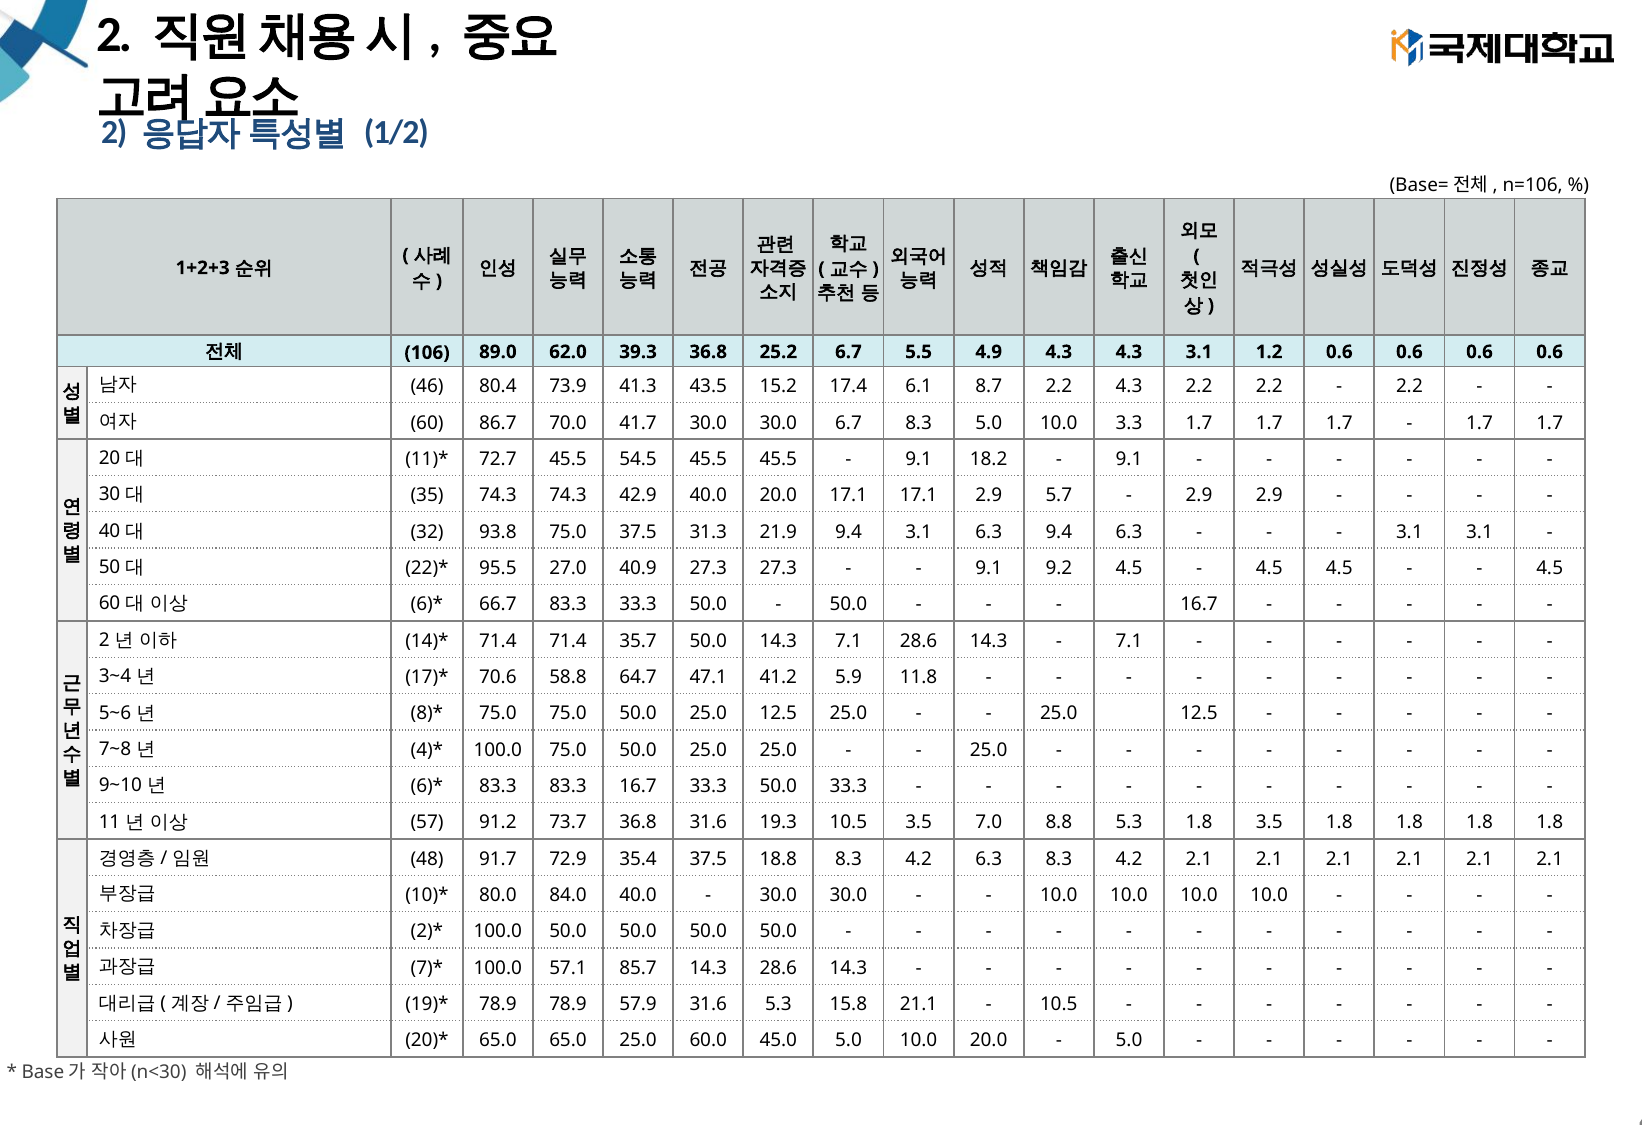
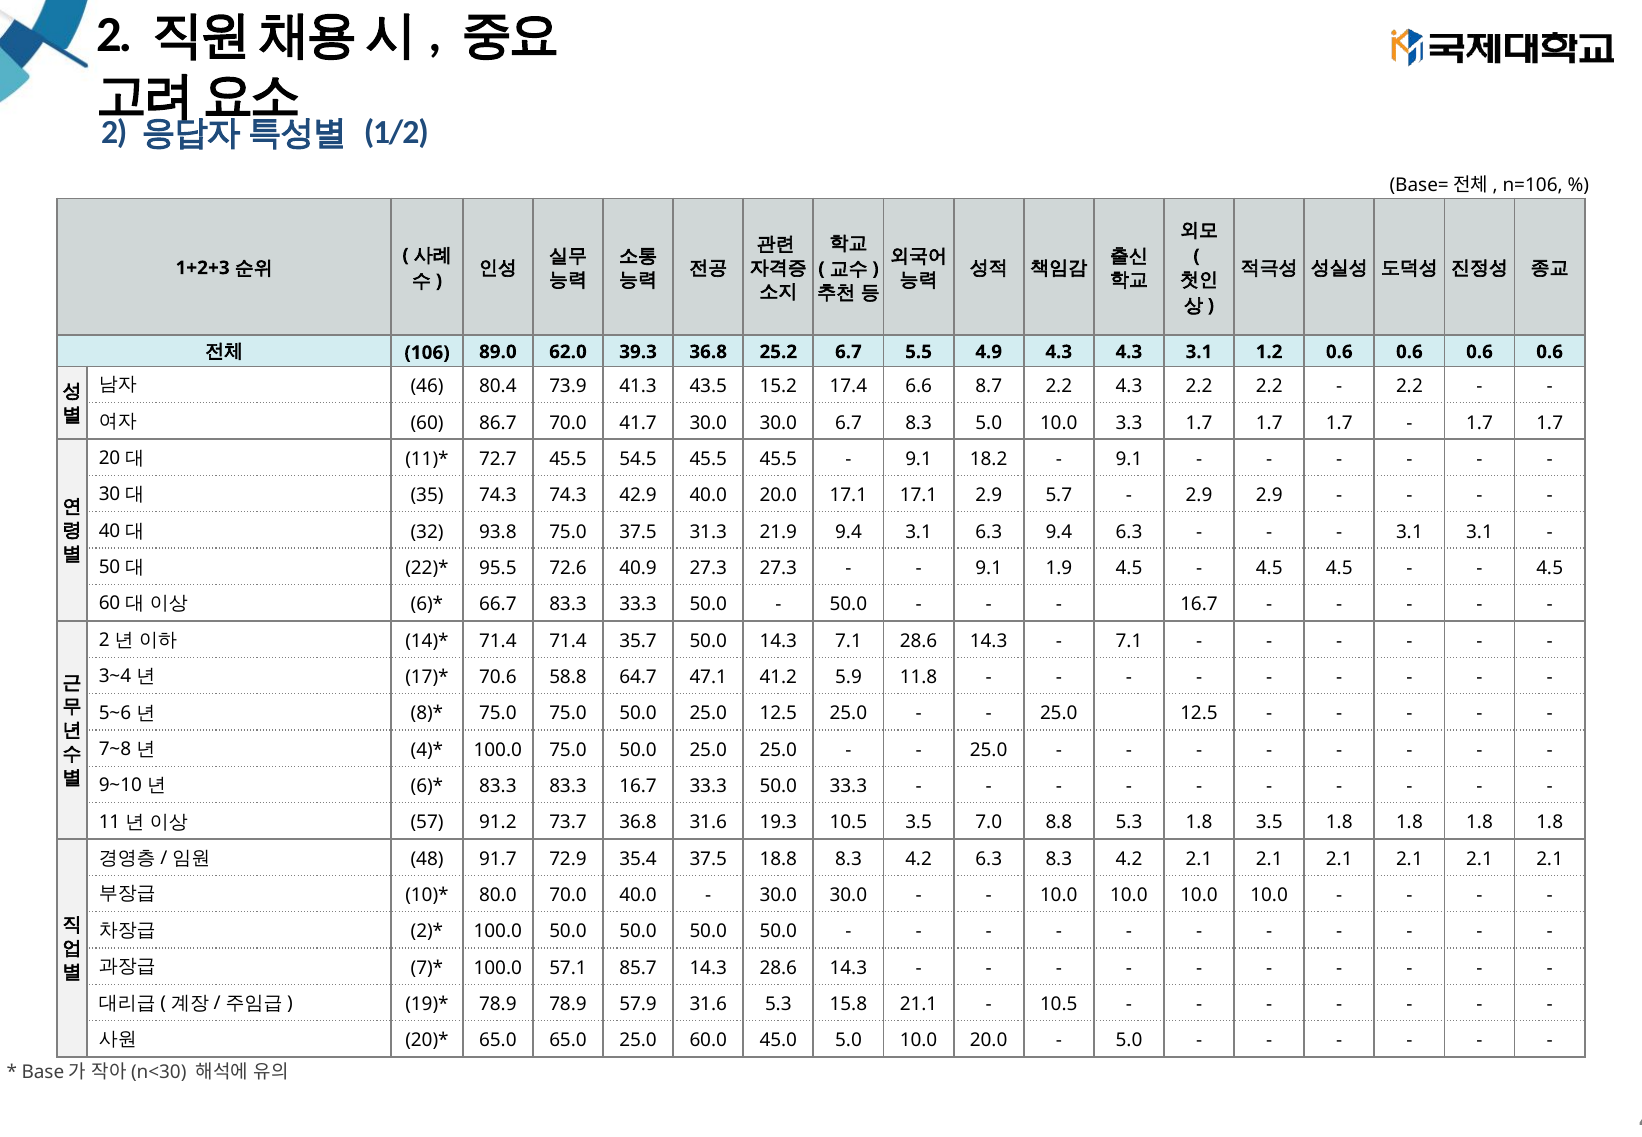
6.1: 6.1 -> 6.6
27.0: 27.0 -> 72.6
9.2: 9.2 -> 1.9
80.0 84.0: 84.0 -> 70.0
